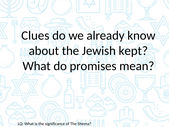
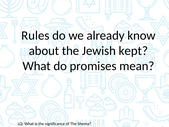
Clues: Clues -> Rules
